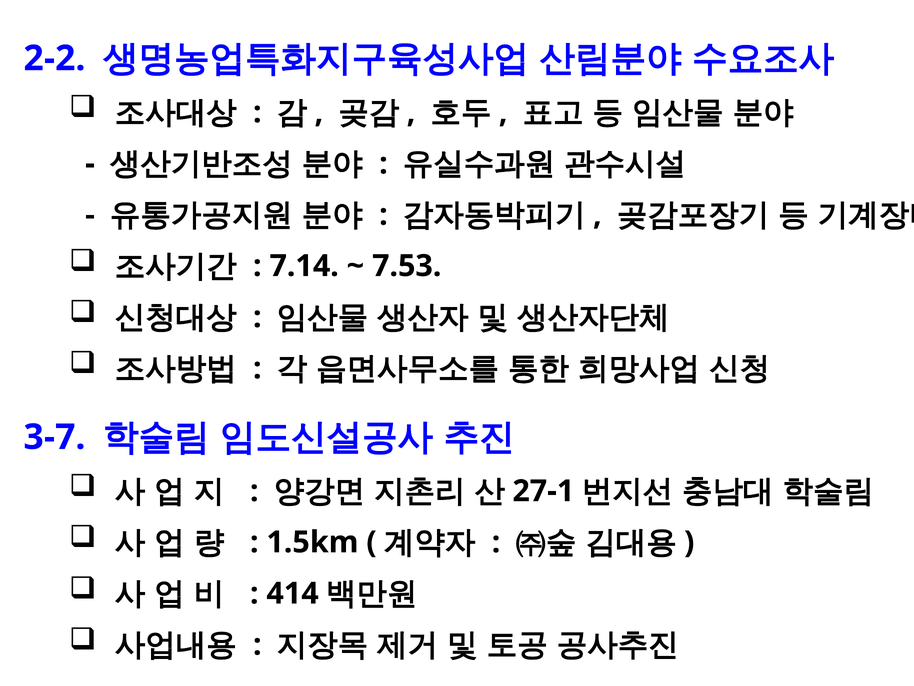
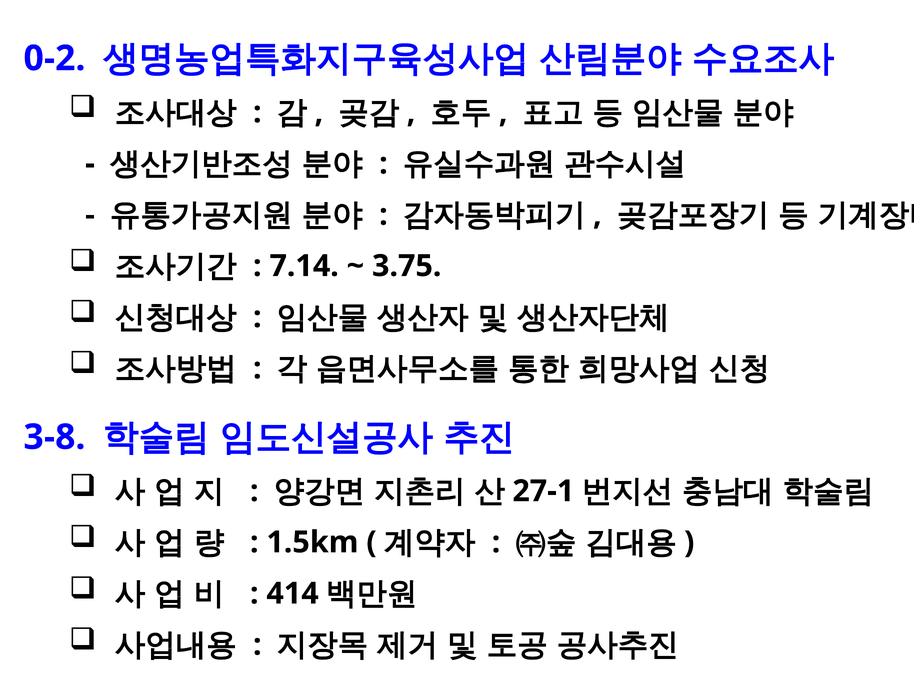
2-2: 2-2 -> 0-2
7.53: 7.53 -> 3.75
3-7: 3-7 -> 3-8
